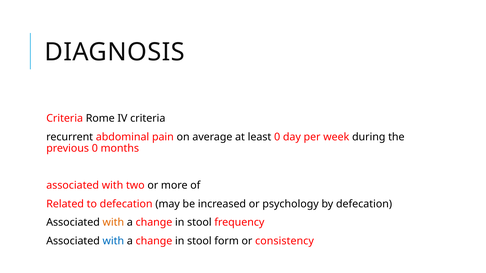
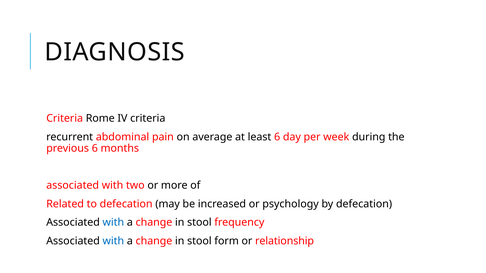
least 0: 0 -> 6
previous 0: 0 -> 6
with at (113, 223) colour: orange -> blue
consistency: consistency -> relationship
